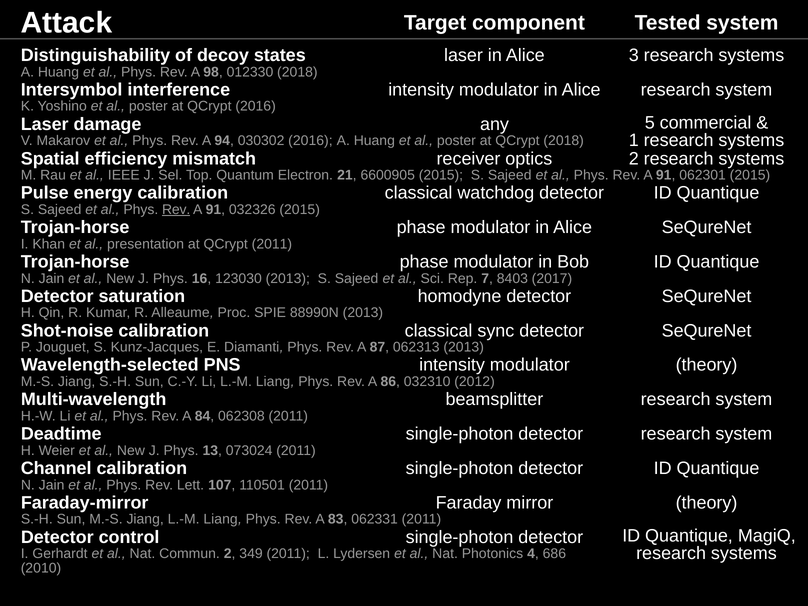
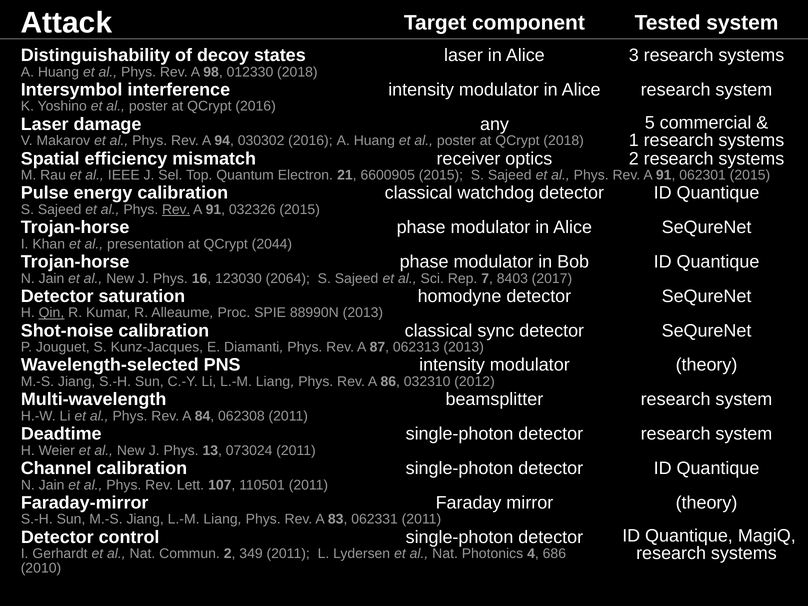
QCrypt 2011: 2011 -> 2044
123030 2013: 2013 -> 2064
Qin underline: none -> present
